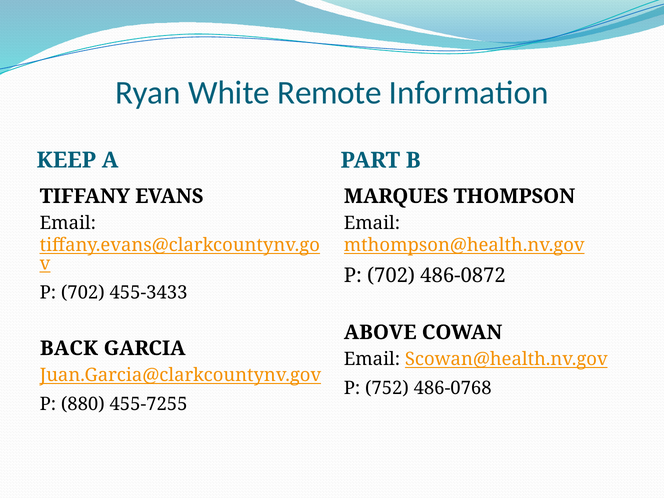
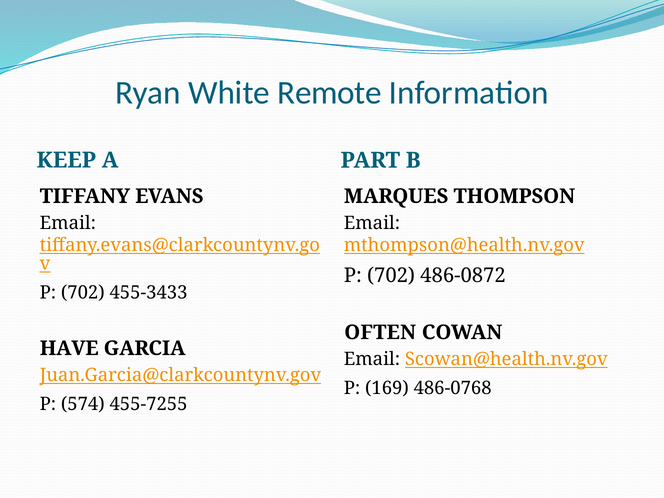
ABOVE: ABOVE -> OFTEN
BACK: BACK -> HAVE
752: 752 -> 169
880: 880 -> 574
